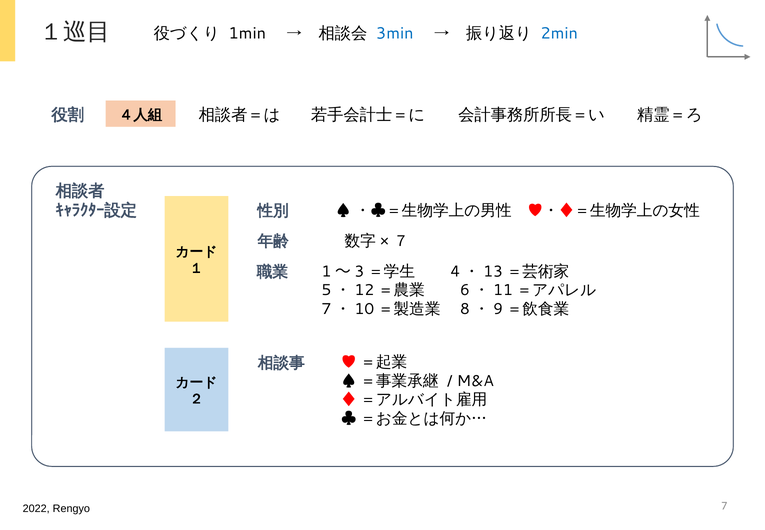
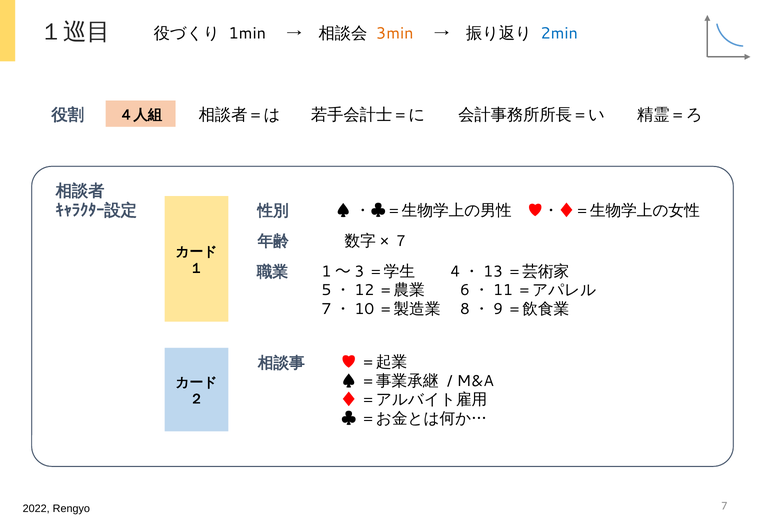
3min colour: blue -> orange
